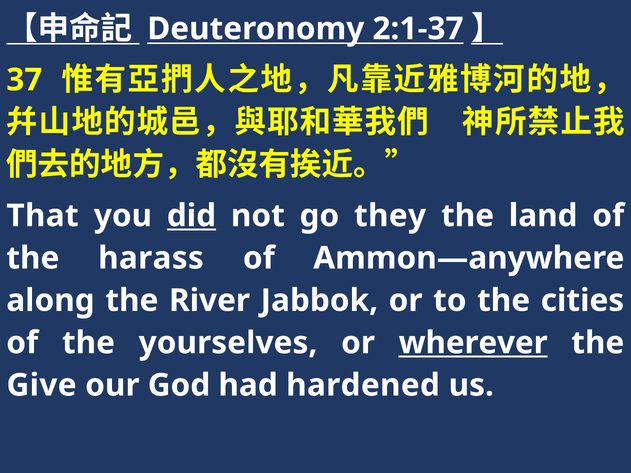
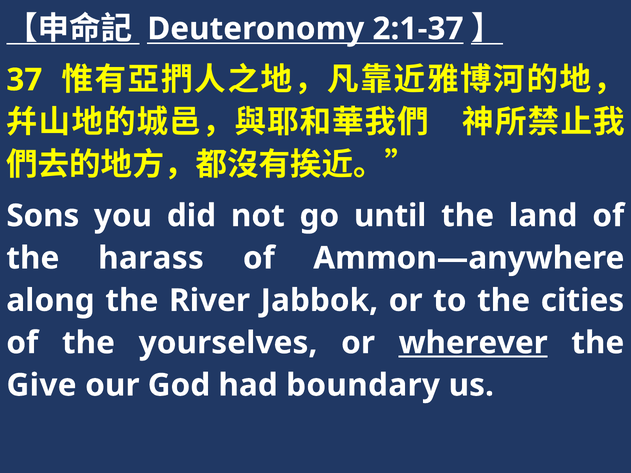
That: That -> Sons
did underline: present -> none
they: they -> until
hardened: hardened -> boundary
